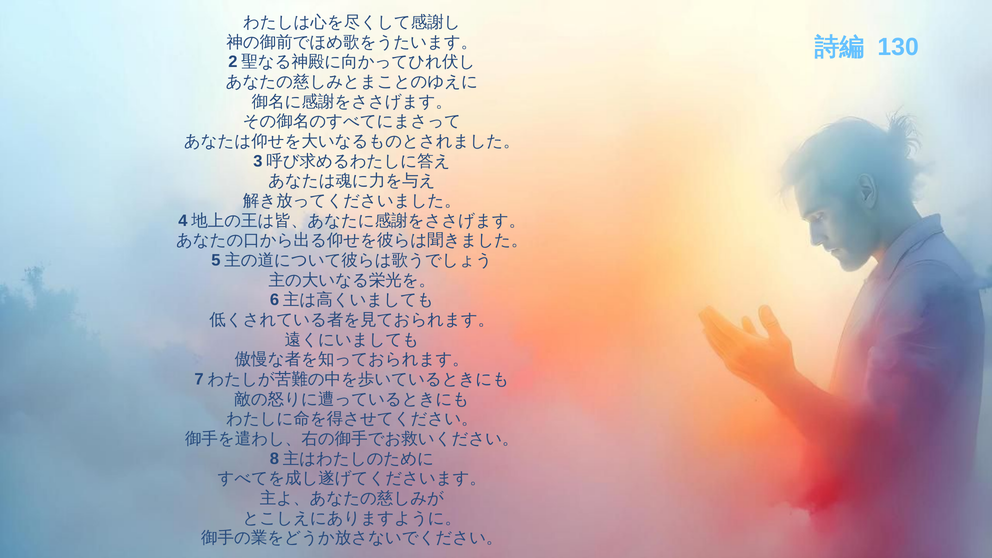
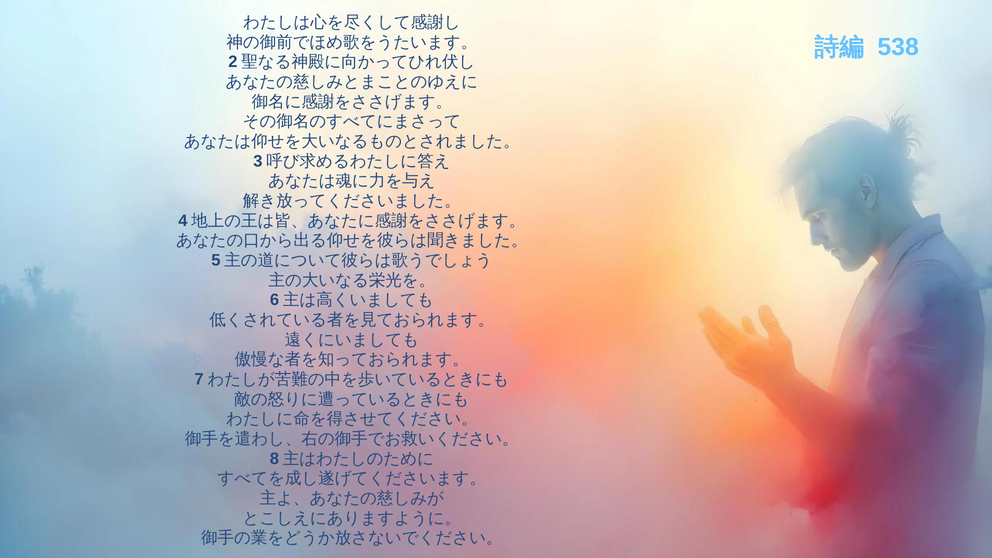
130: 130 -> 538
